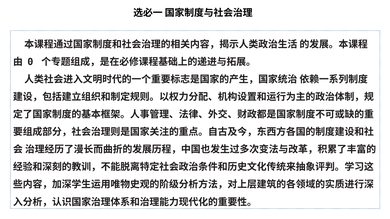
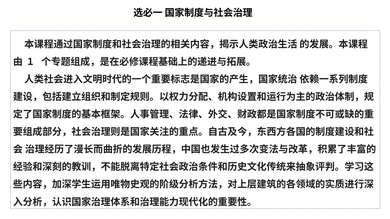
0: 0 -> 1
